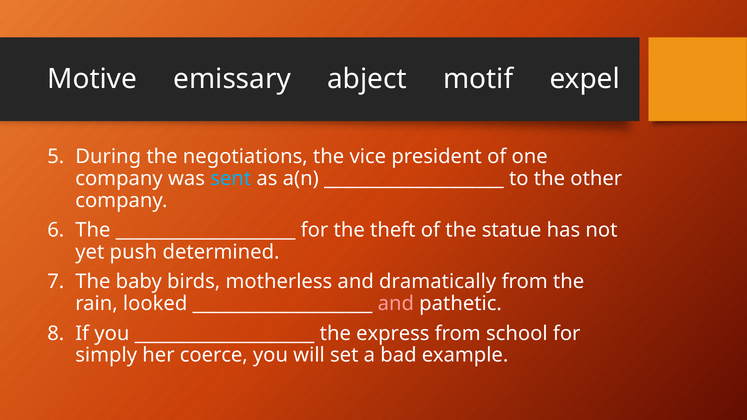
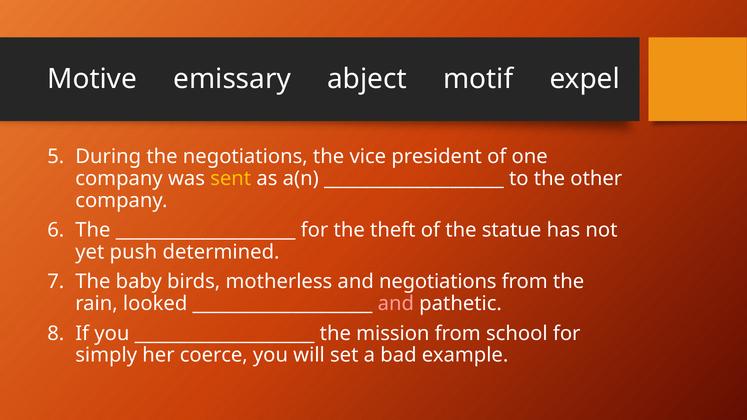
sent colour: light blue -> yellow
and dramatically: dramatically -> negotiations
express: express -> mission
